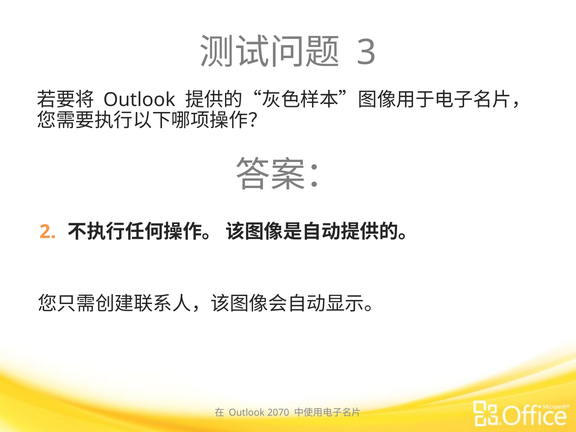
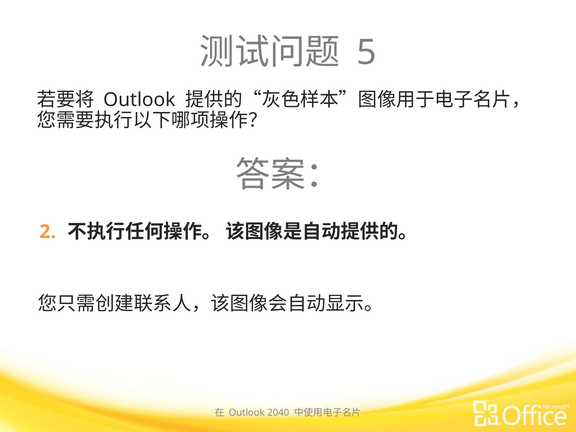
3: 3 -> 5
2070: 2070 -> 2040
